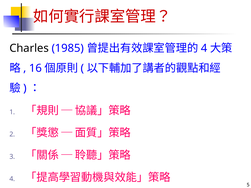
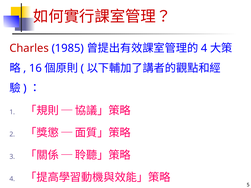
Charles colour: black -> red
